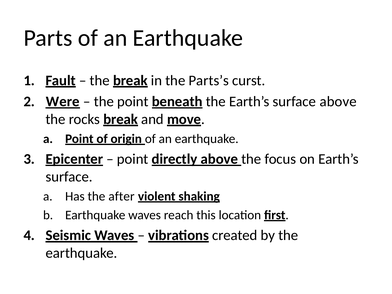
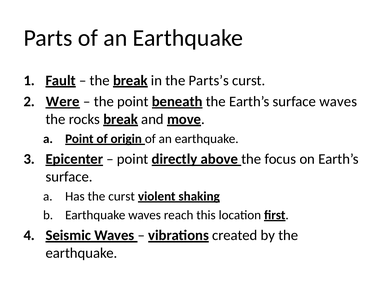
surface above: above -> waves
the after: after -> curst
